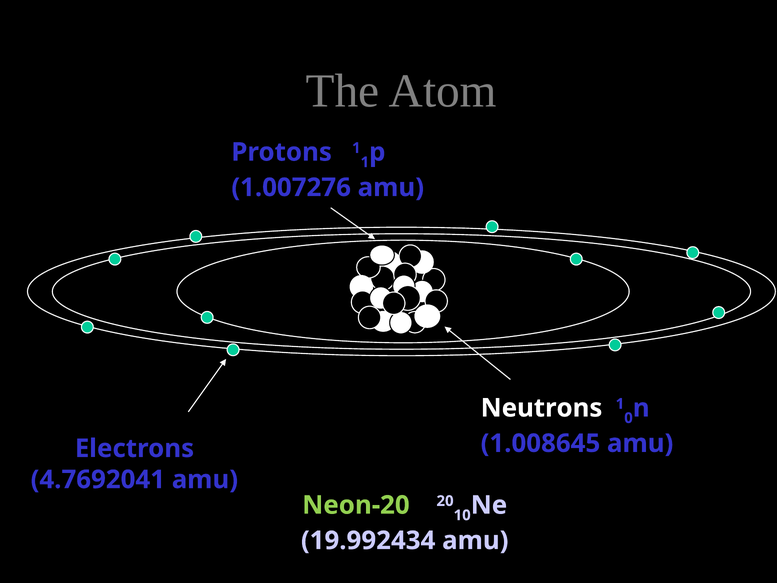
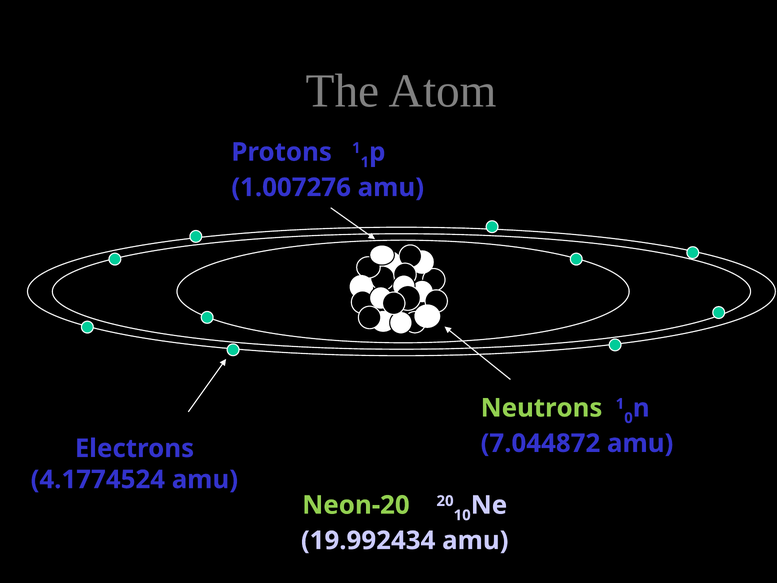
Neutrons colour: white -> light green
1.008645: 1.008645 -> 7.044872
4.7692041: 4.7692041 -> 4.1774524
